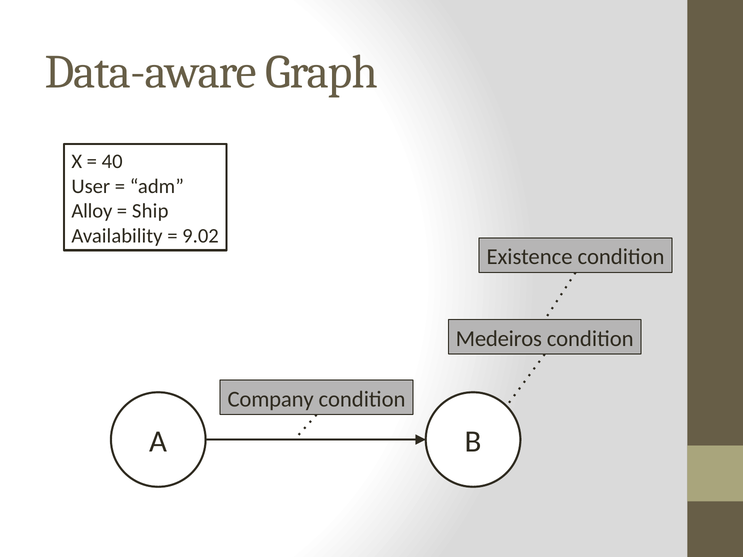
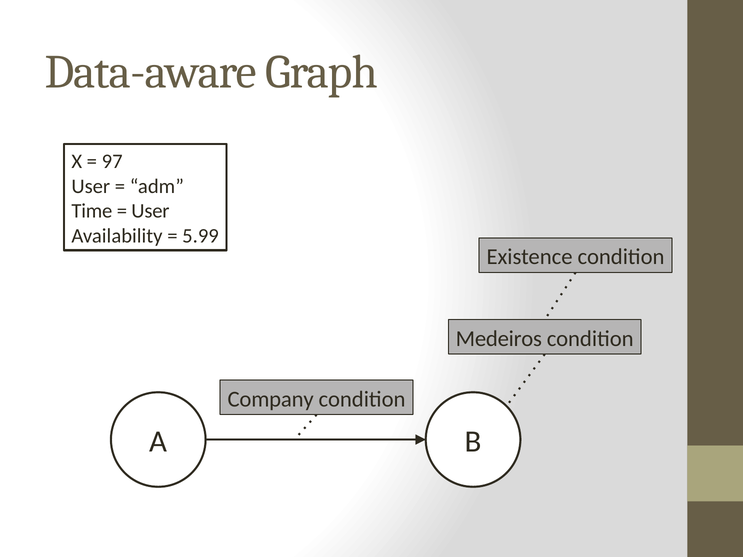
40: 40 -> 97
Alloy: Alloy -> Time
Ship at (150, 211): Ship -> User
9.02: 9.02 -> 5.99
